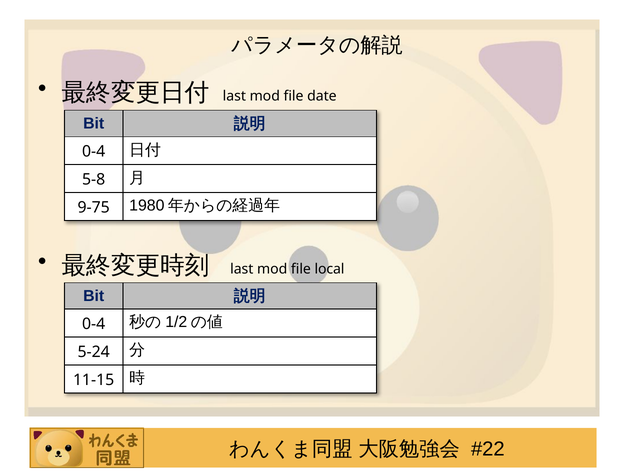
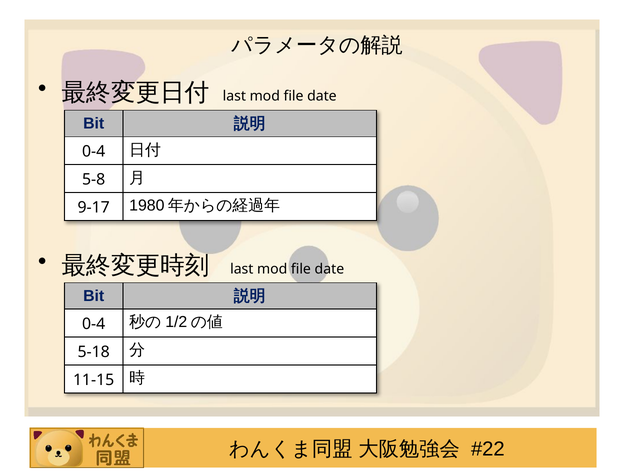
9-75: 9-75 -> 9-17
local at (330, 269): local -> date
5-24: 5-24 -> 5-18
